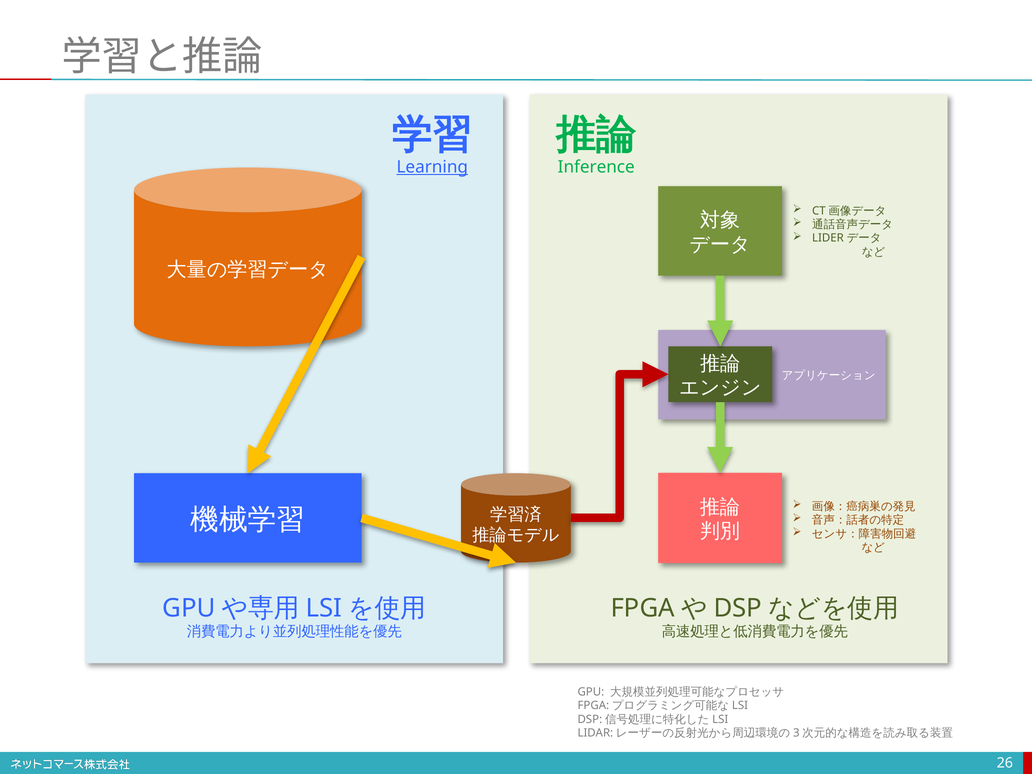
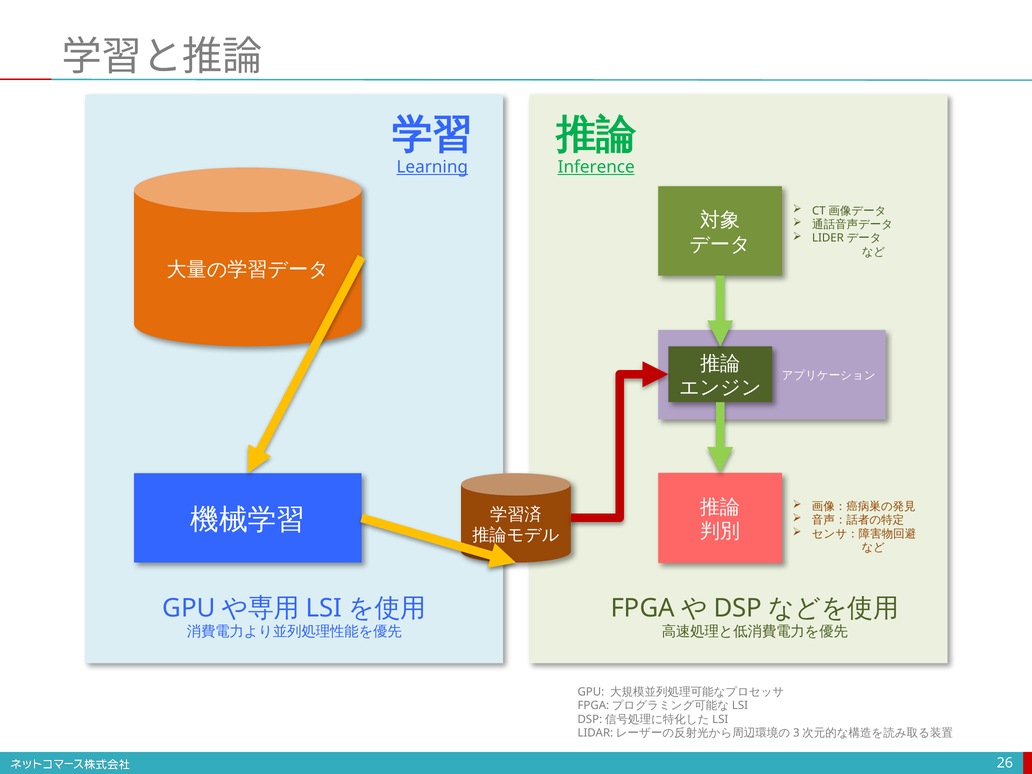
Inference underline: none -> present
